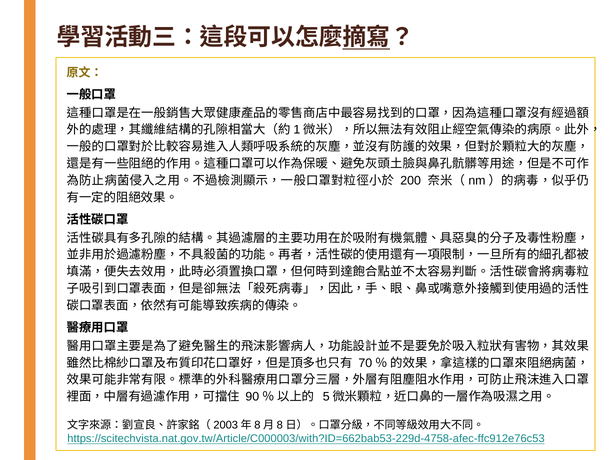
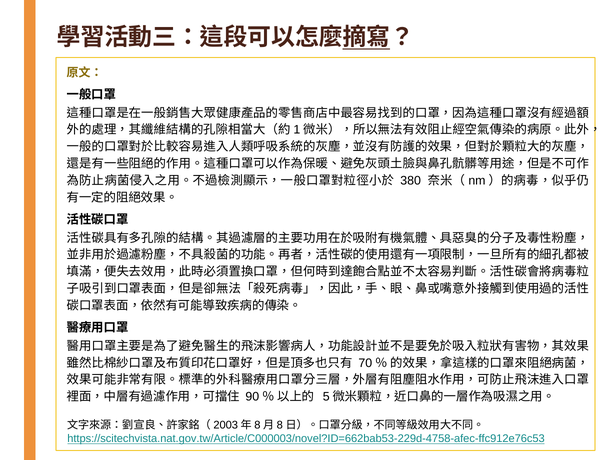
200: 200 -> 380
https://scitechvista.nat.gov.tw/Article/C000003/with?ID=662bab53-229d-4758-afec-ffc912e76c53: https://scitechvista.nat.gov.tw/Article/C000003/with?ID=662bab53-229d-4758-afec-ffc912e76c53 -> https://scitechvista.nat.gov.tw/Article/C000003/novel?ID=662bab53-229d-4758-afec-ffc912e76c53
